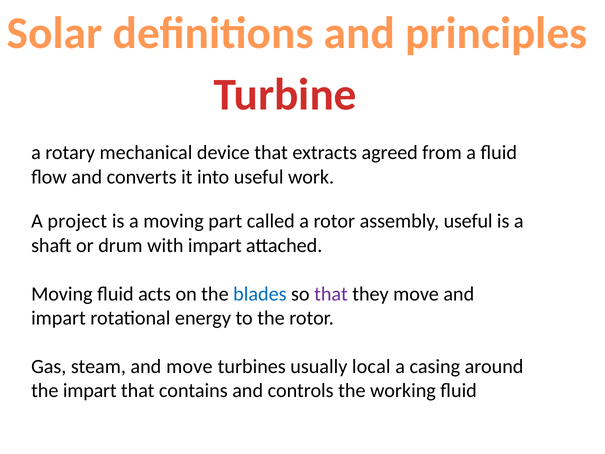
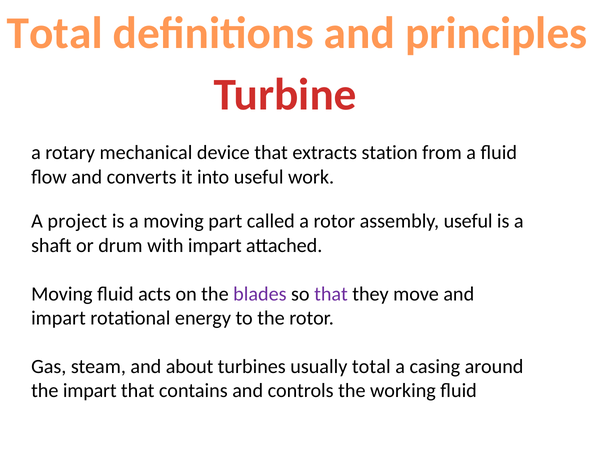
Solar at (55, 33): Solar -> Total
agreed: agreed -> station
blades colour: blue -> purple
and move: move -> about
usually local: local -> total
